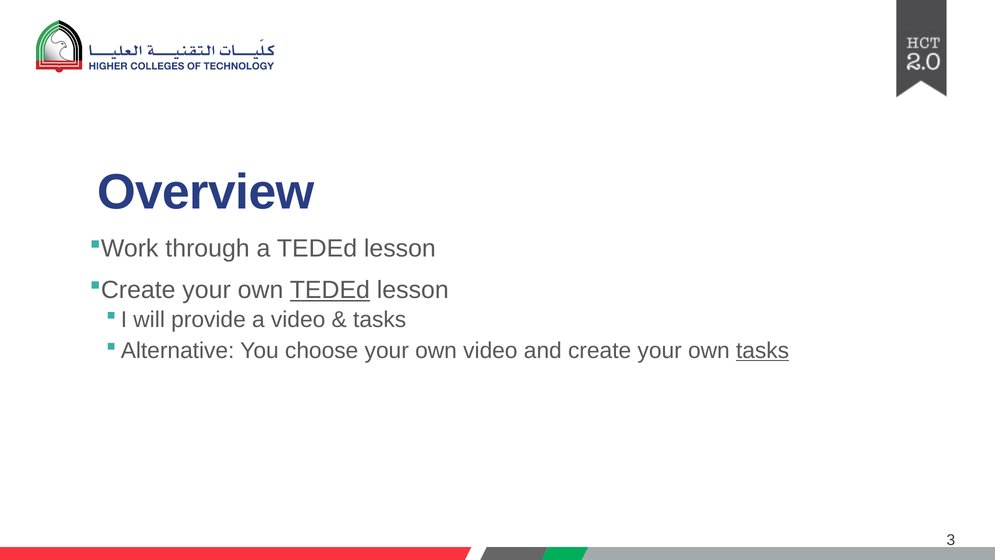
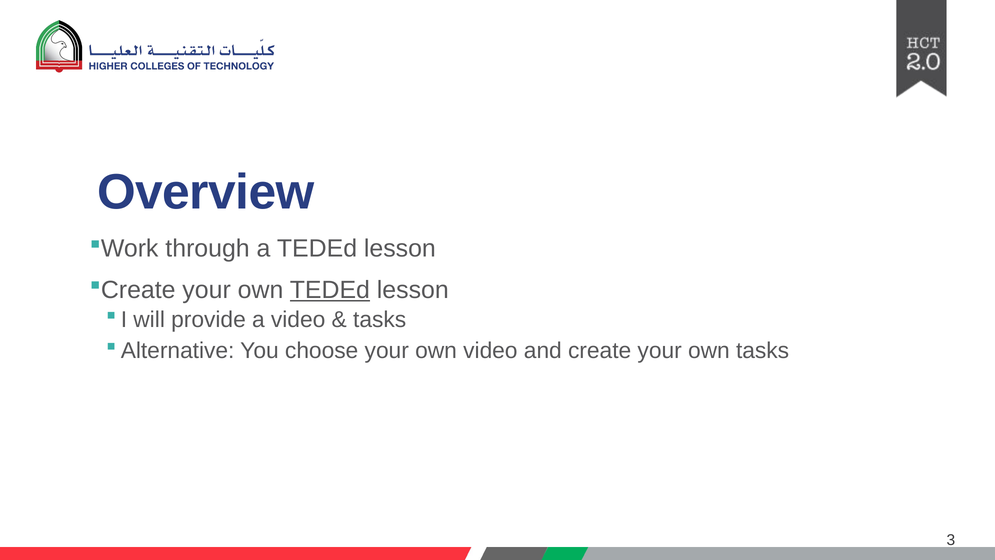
tasks at (763, 350) underline: present -> none
